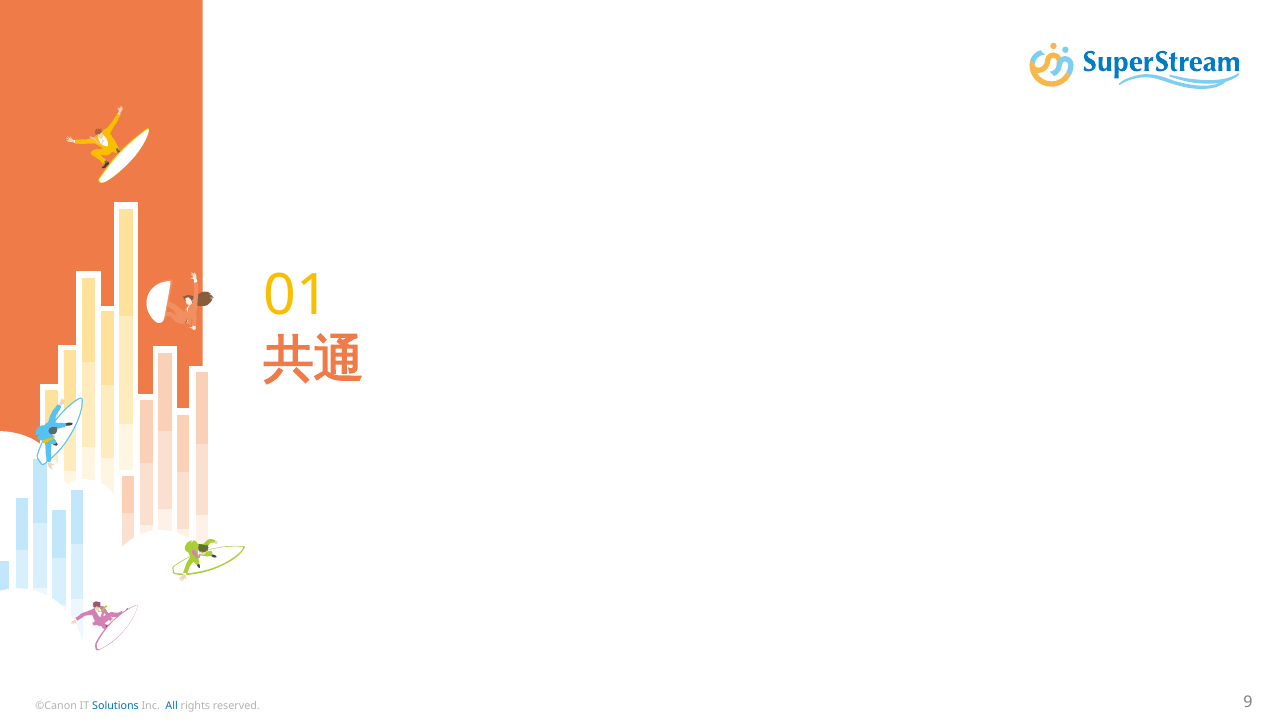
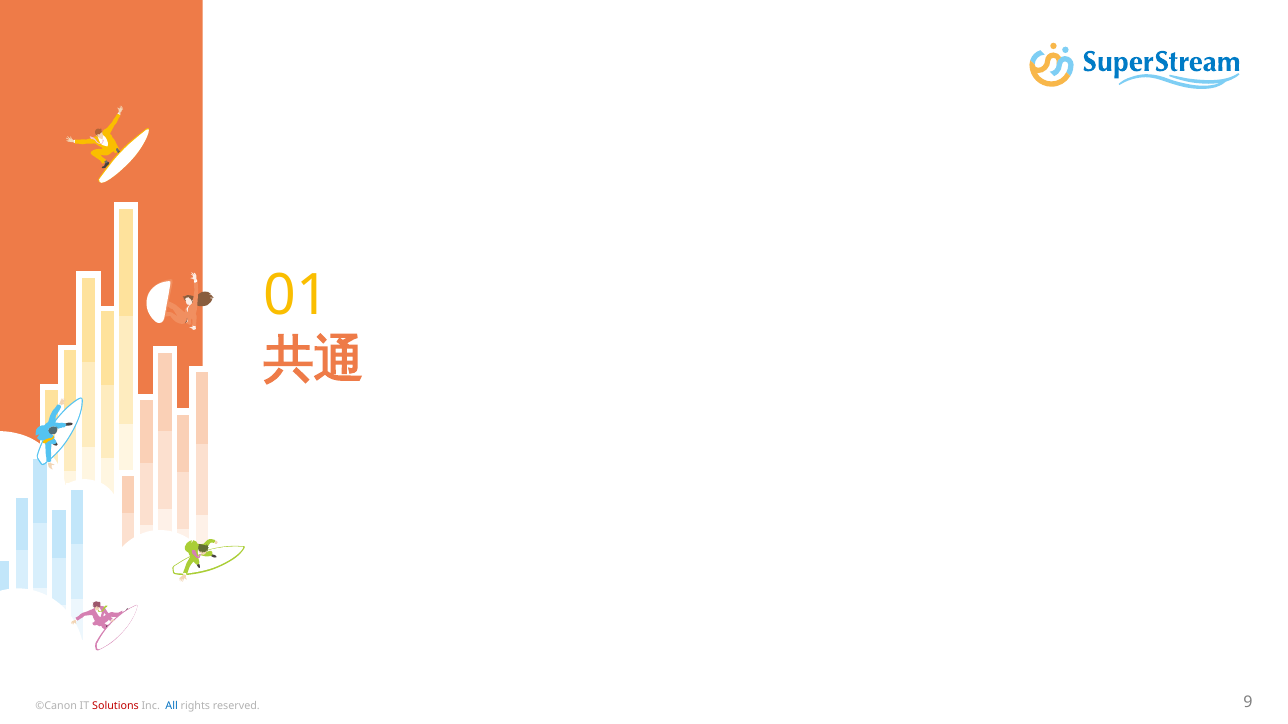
Solutions colour: blue -> red
